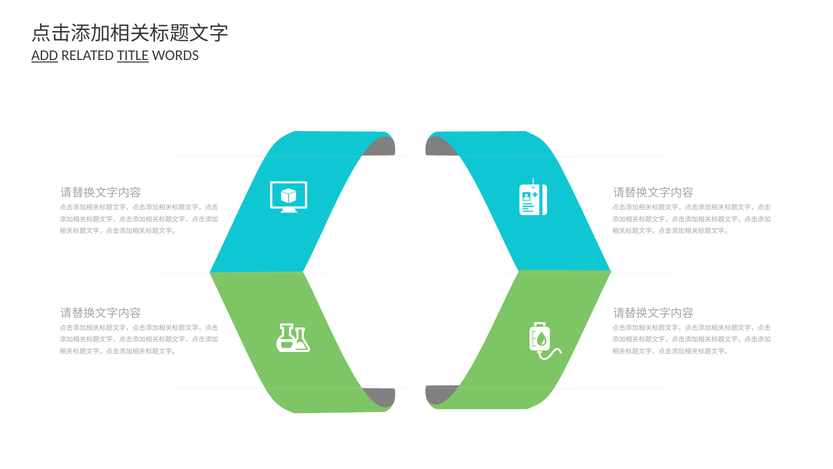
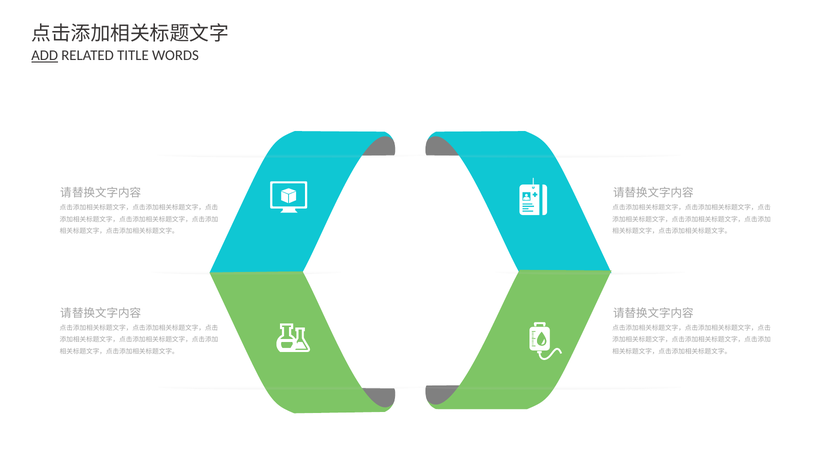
TITLE underline: present -> none
